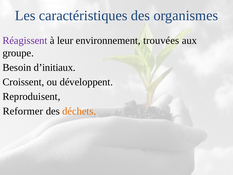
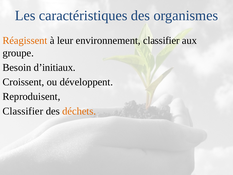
Réagissent colour: purple -> orange
environnement trouvées: trouvées -> classifier
Reformer at (23, 111): Reformer -> Classifier
